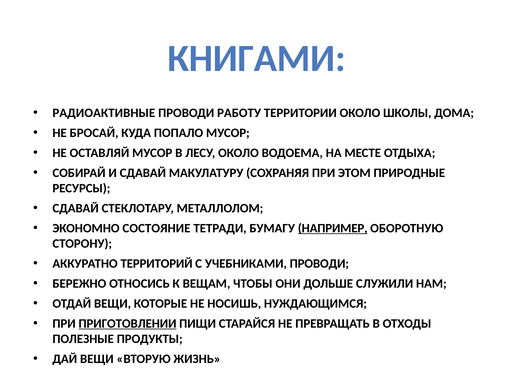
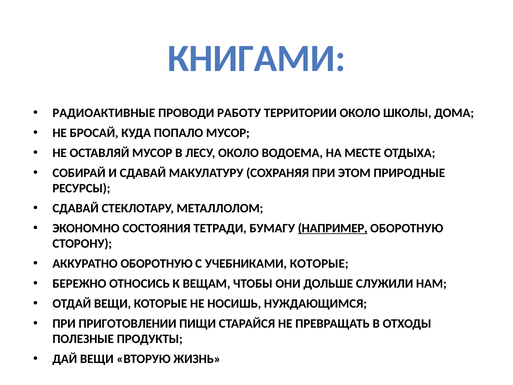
СОСТОЯНИЕ: СОСТОЯНИЕ -> СОСТОЯНИЯ
АККУРАТНО ТЕРРИТОРИЙ: ТЕРРИТОРИЙ -> ОБОРОТНУЮ
УЧЕБНИКАМИ ПРОВОДИ: ПРОВОДИ -> КОТОРЫЕ
ПРИГОТОВЛЕНИИ underline: present -> none
